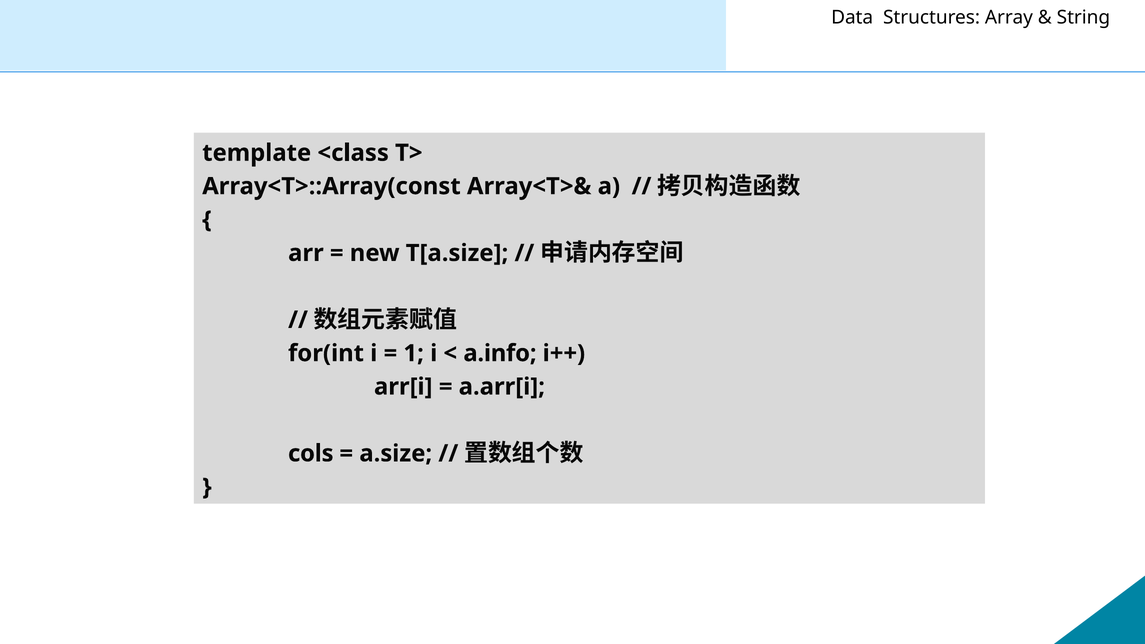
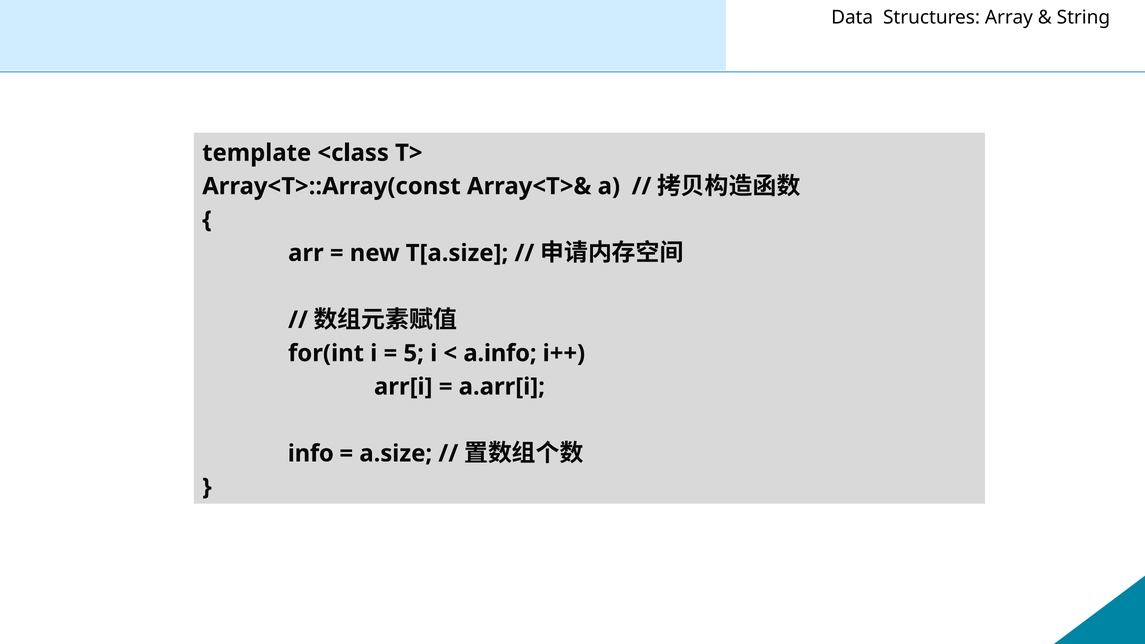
1: 1 -> 5
cols: cols -> info
